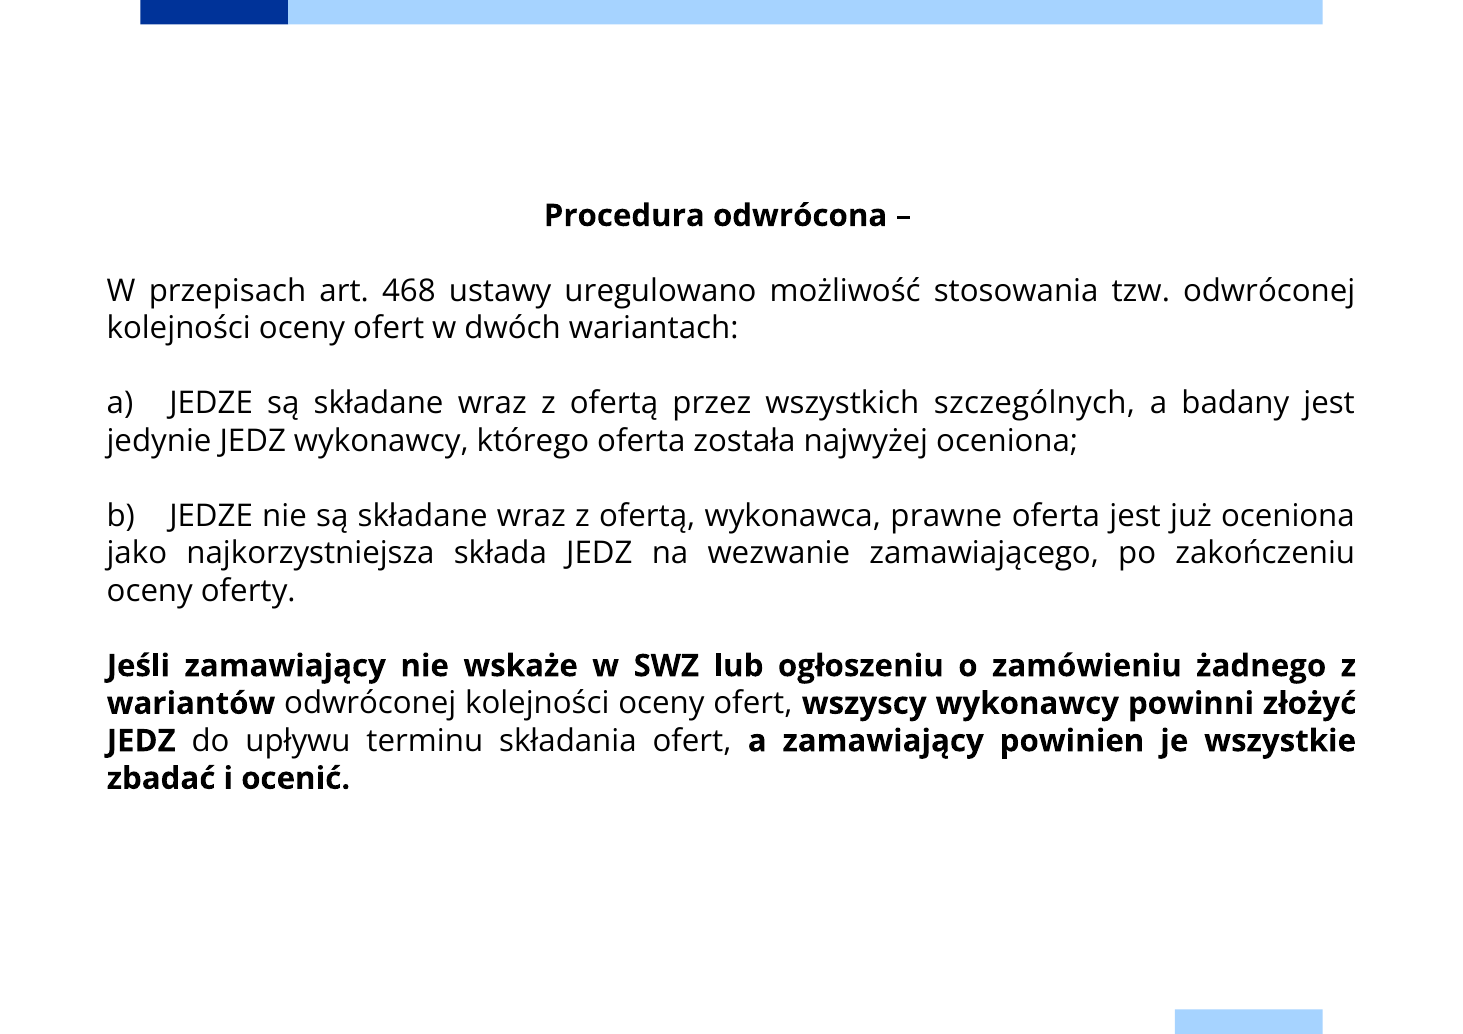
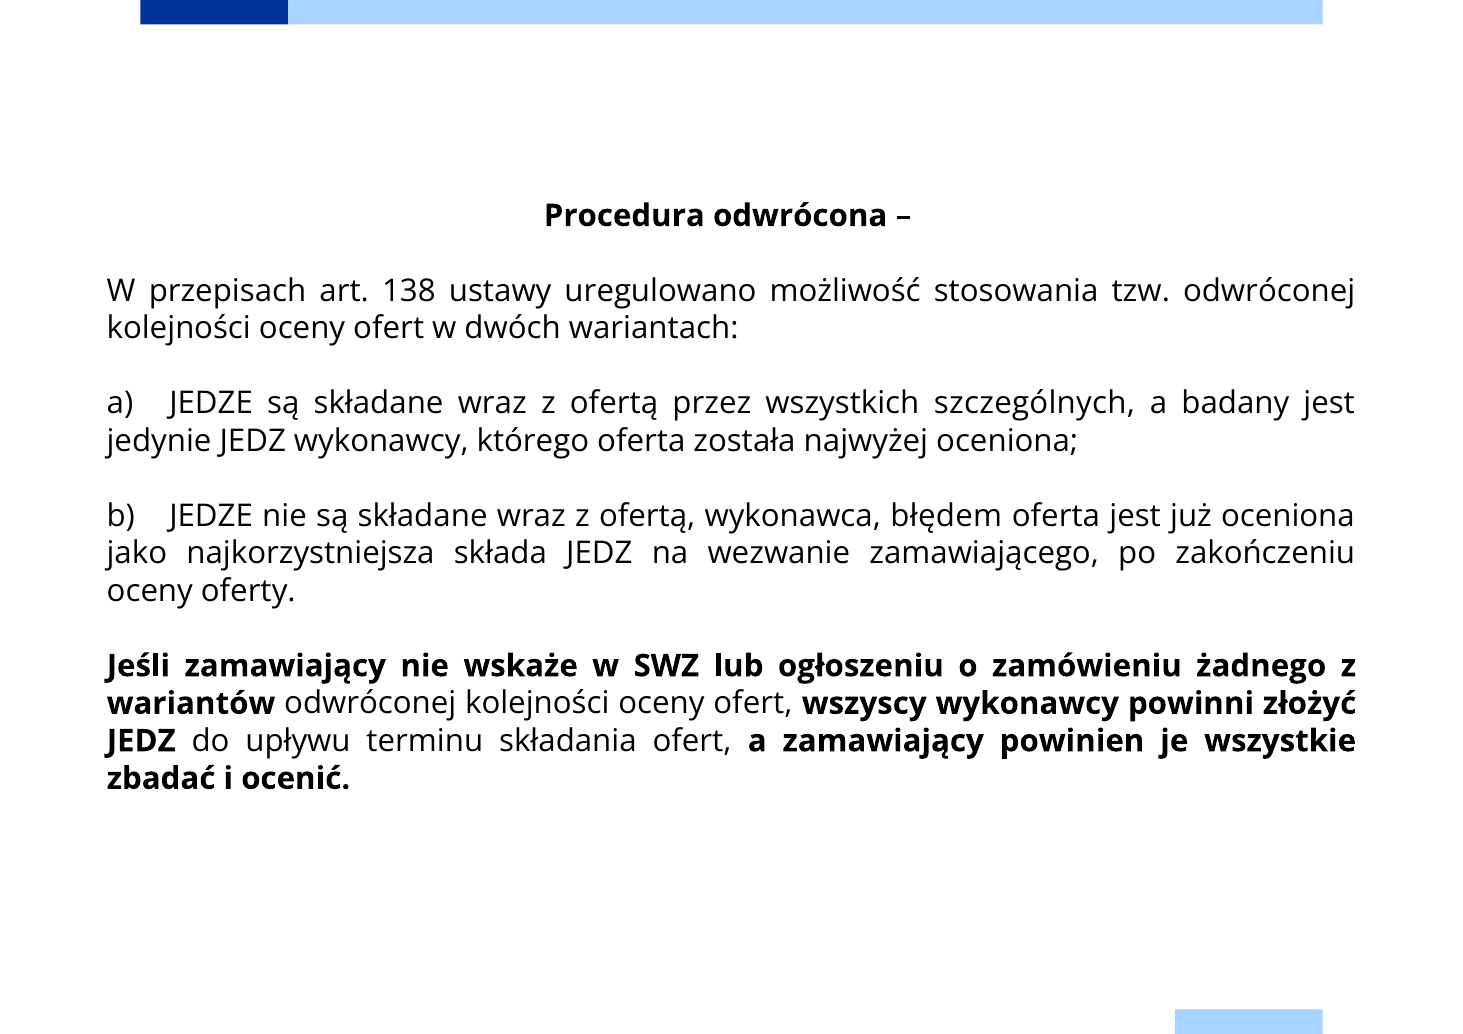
468: 468 -> 138
prawne: prawne -> błędem
